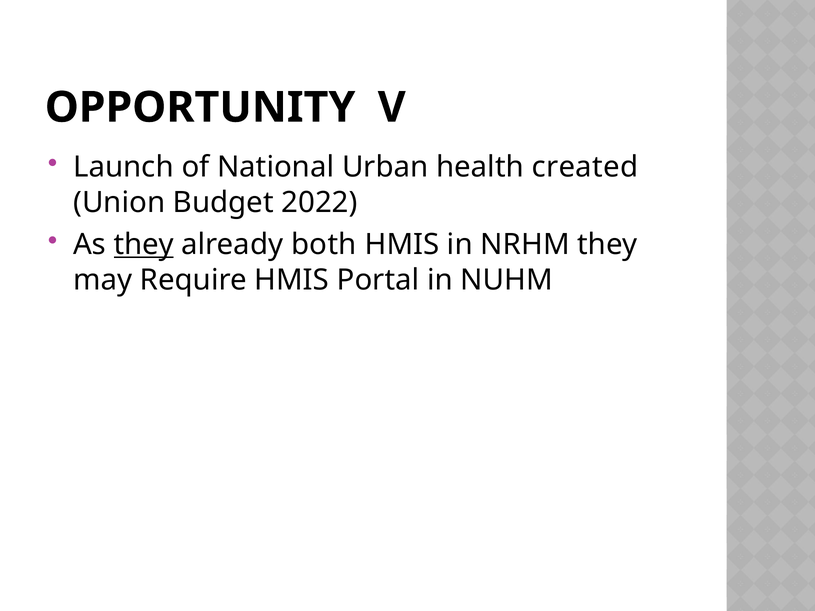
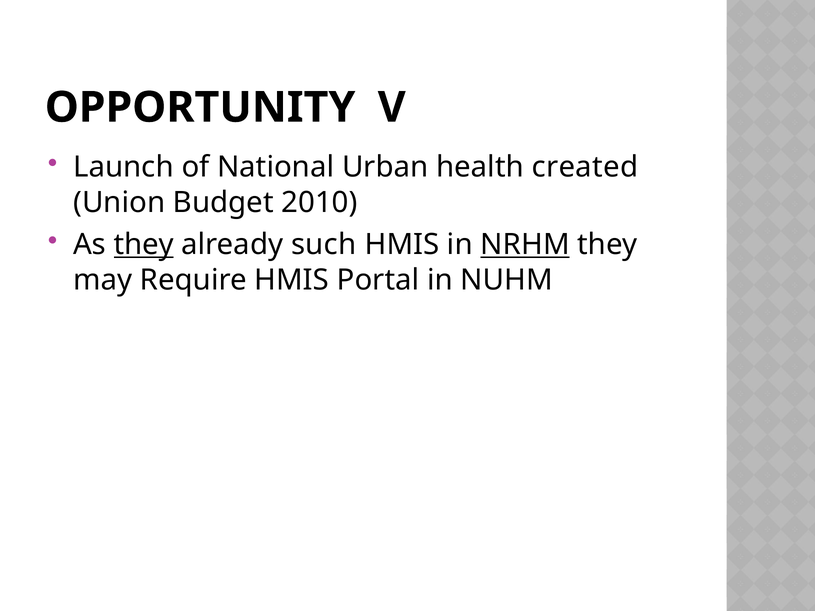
2022: 2022 -> 2010
both: both -> such
NRHM underline: none -> present
